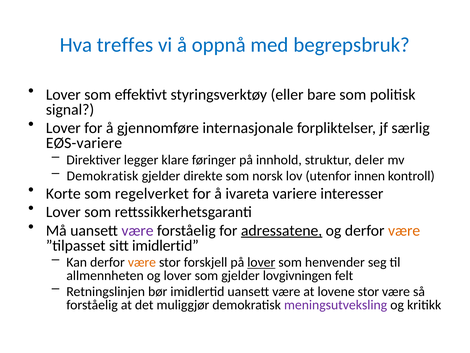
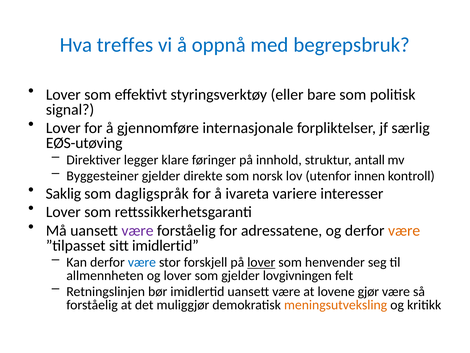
EØS-variere: EØS-variere -> EØS-utøving
deler: deler -> antall
Demokratisk at (102, 176): Demokratisk -> Byggesteiner
Korte: Korte -> Saklig
regelverket: regelverket -> dagligspråk
adressatene underline: present -> none
være at (142, 262) colour: orange -> blue
lovene stor: stor -> gjør
meningsutveksling colour: purple -> orange
